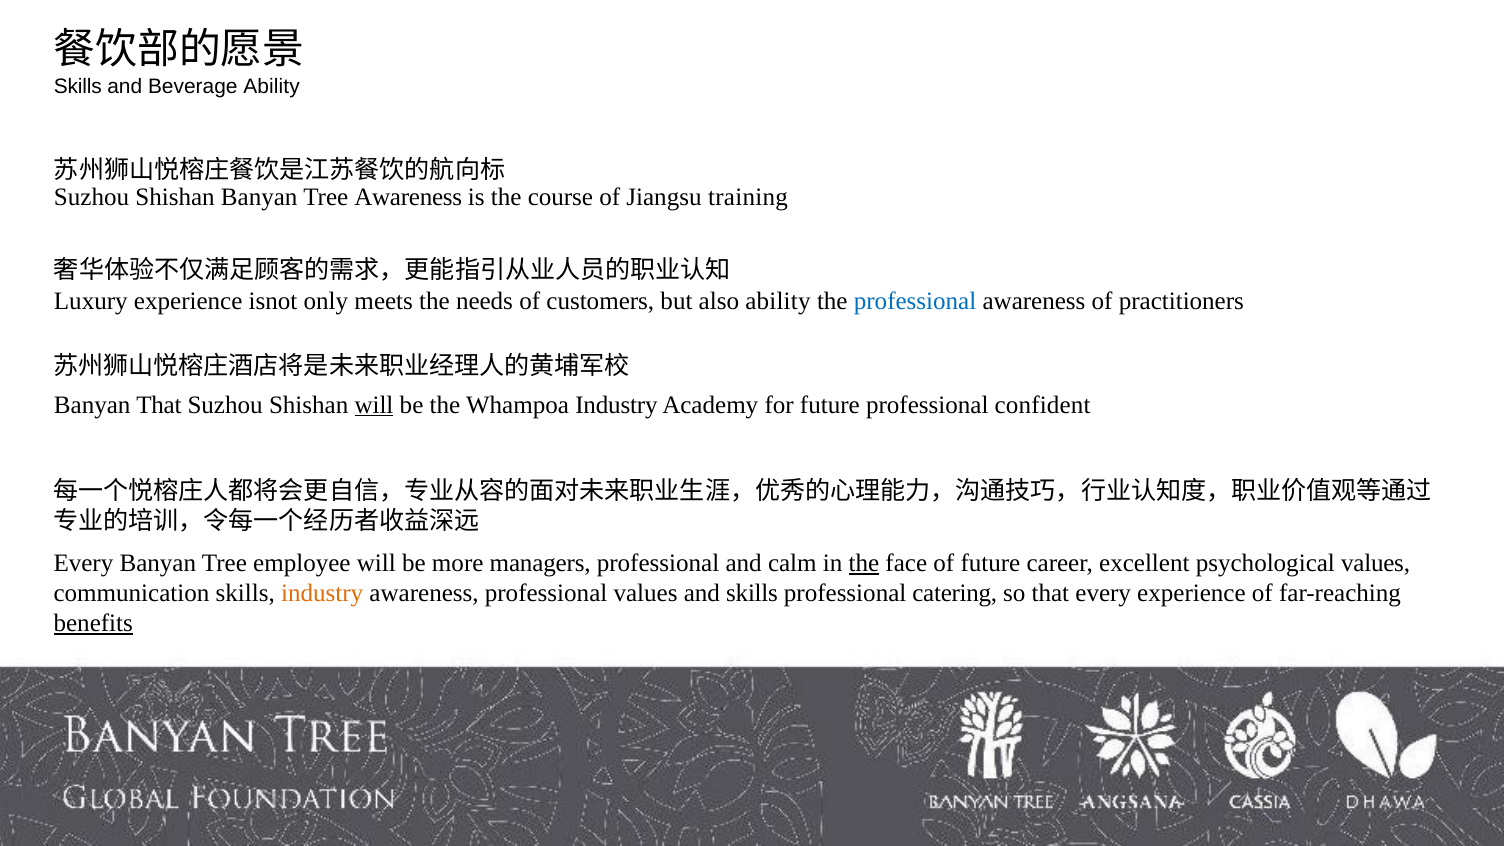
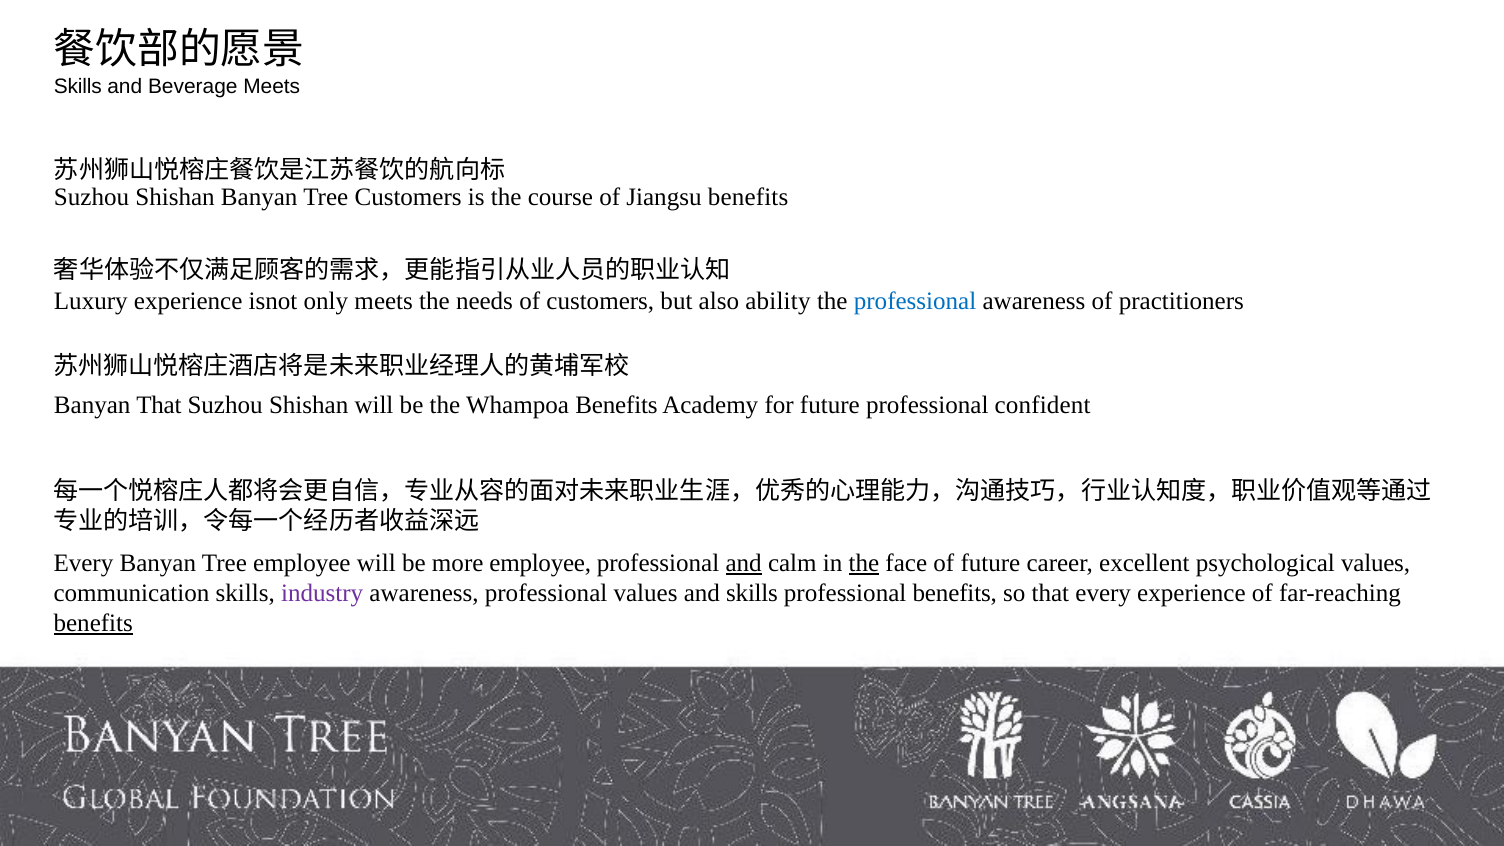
Beverage Ability: Ability -> Meets
Tree Awareness: Awareness -> Customers
Jiangsu training: training -> benefits
will at (374, 405) underline: present -> none
Whampoa Industry: Industry -> Benefits
more managers: managers -> employee
and at (744, 563) underline: none -> present
industry at (322, 593) colour: orange -> purple
professional catering: catering -> benefits
